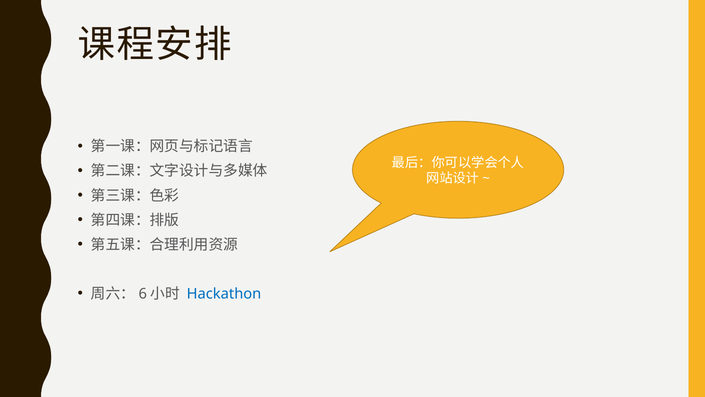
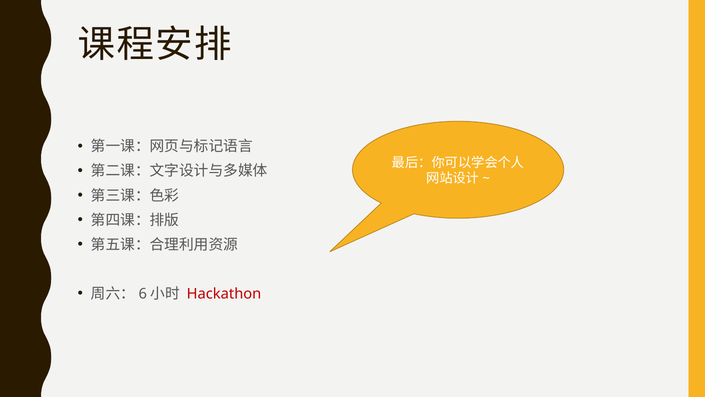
Hackathon colour: blue -> red
